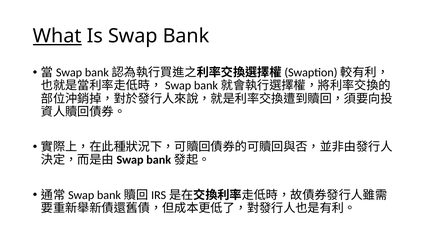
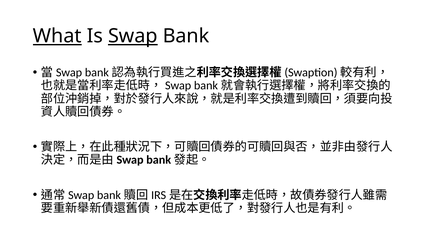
Swap underline: none -> present
